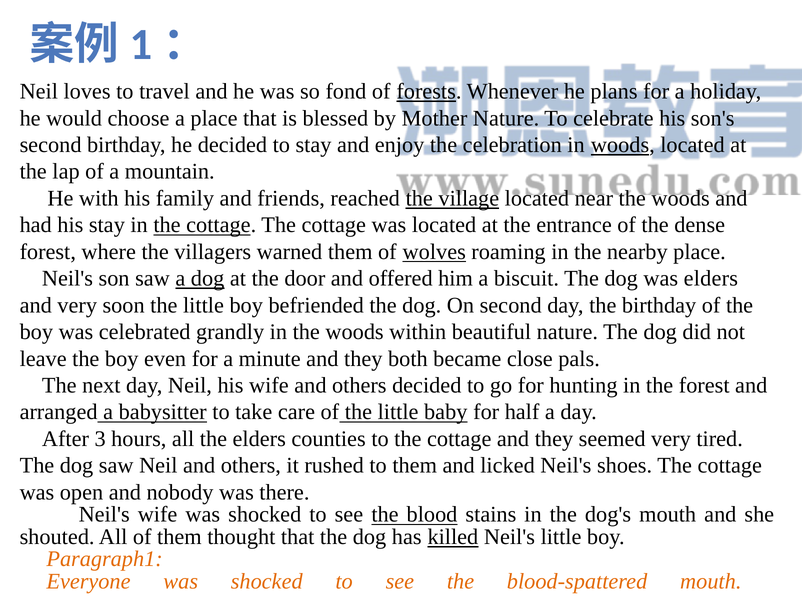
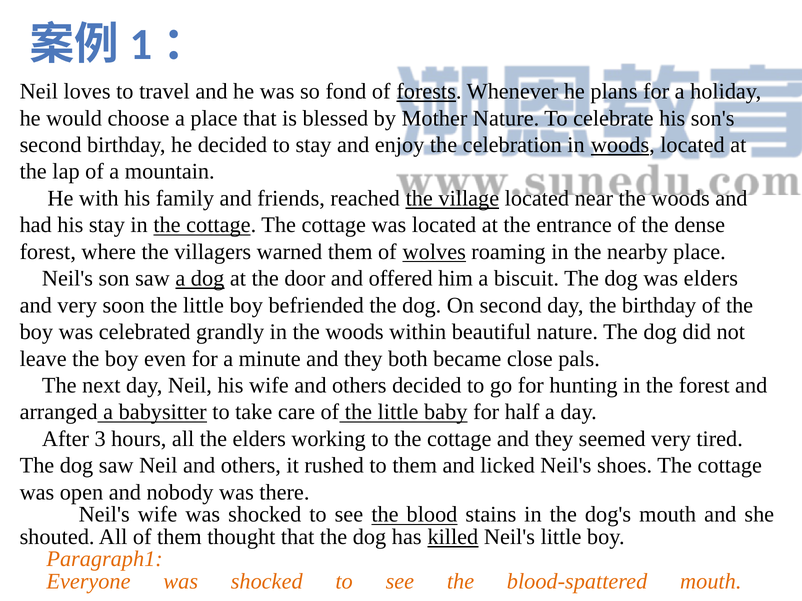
counties: counties -> working
